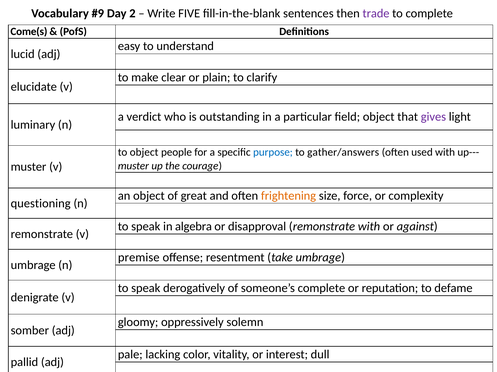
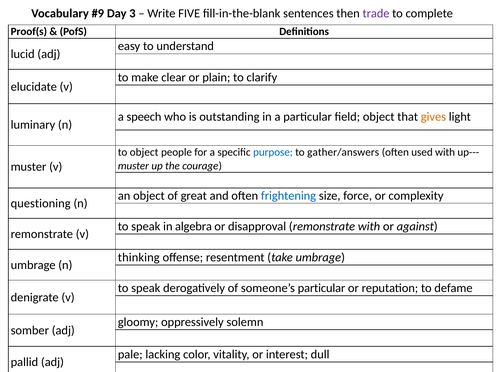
2: 2 -> 3
Come(s: Come(s -> Proof(s
verdict: verdict -> speech
gives colour: purple -> orange
frightening colour: orange -> blue
premise: premise -> thinking
someone’s complete: complete -> particular
